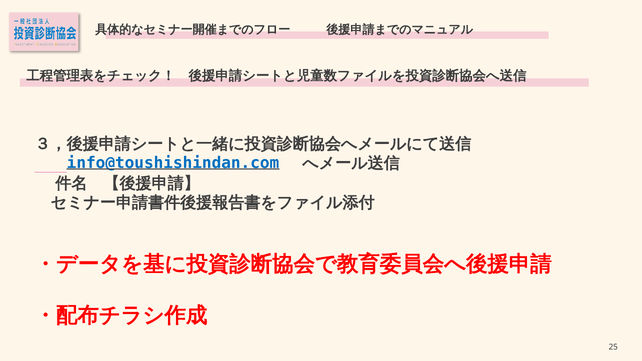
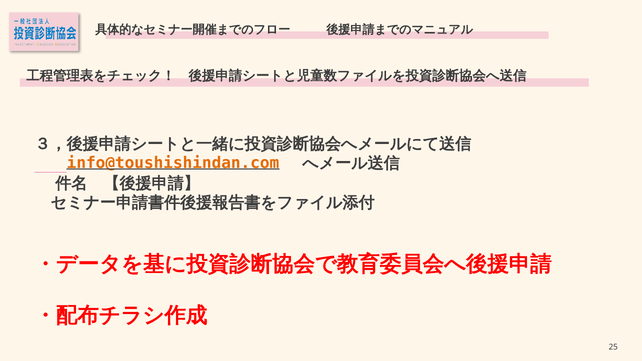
info@toushishindan.com colour: blue -> orange
